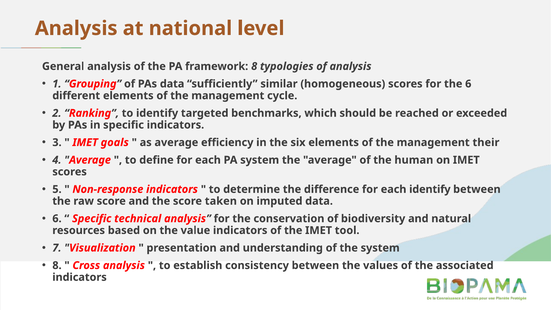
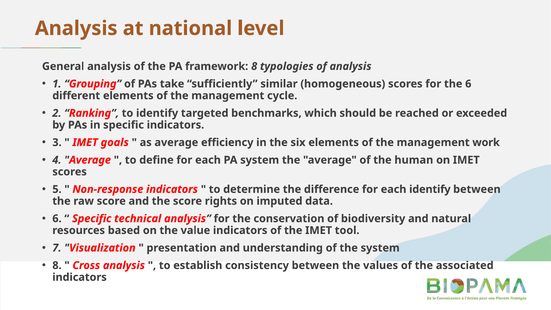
PAs data: data -> take
their: their -> work
taken: taken -> rights
